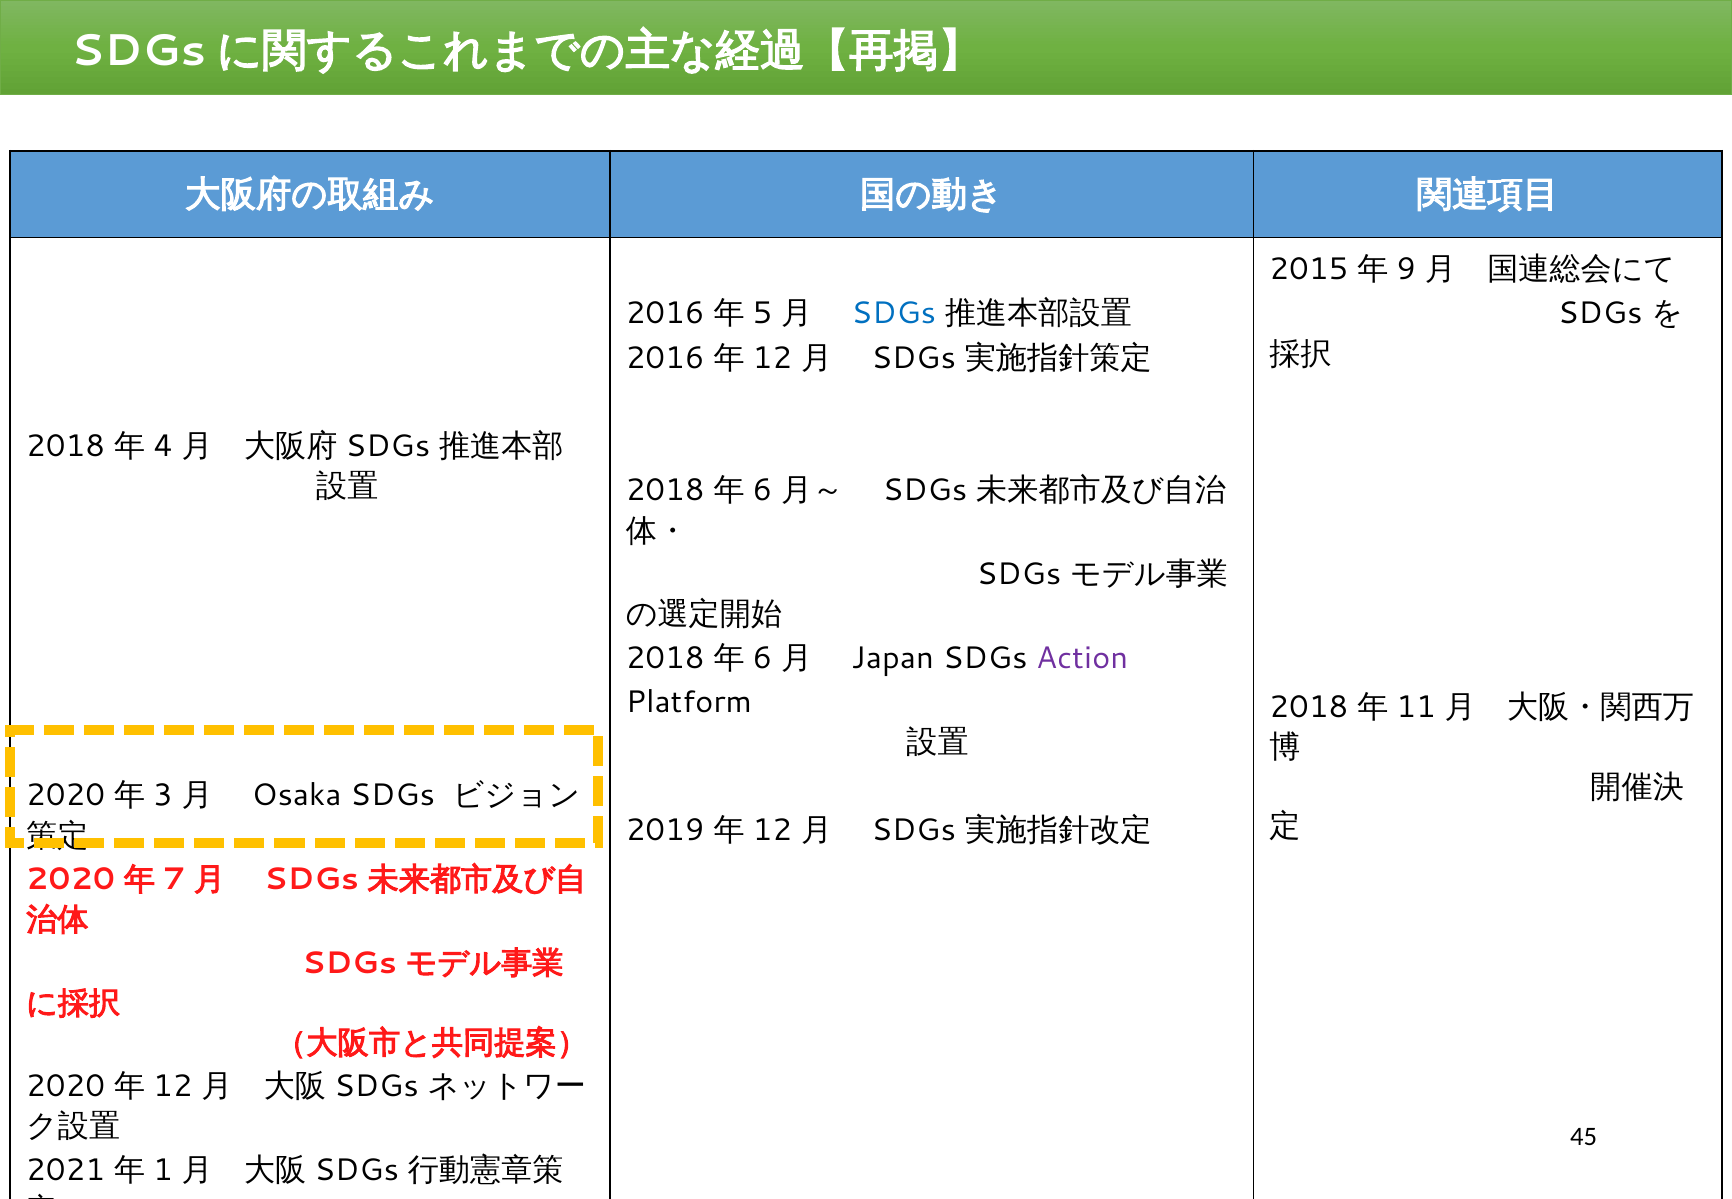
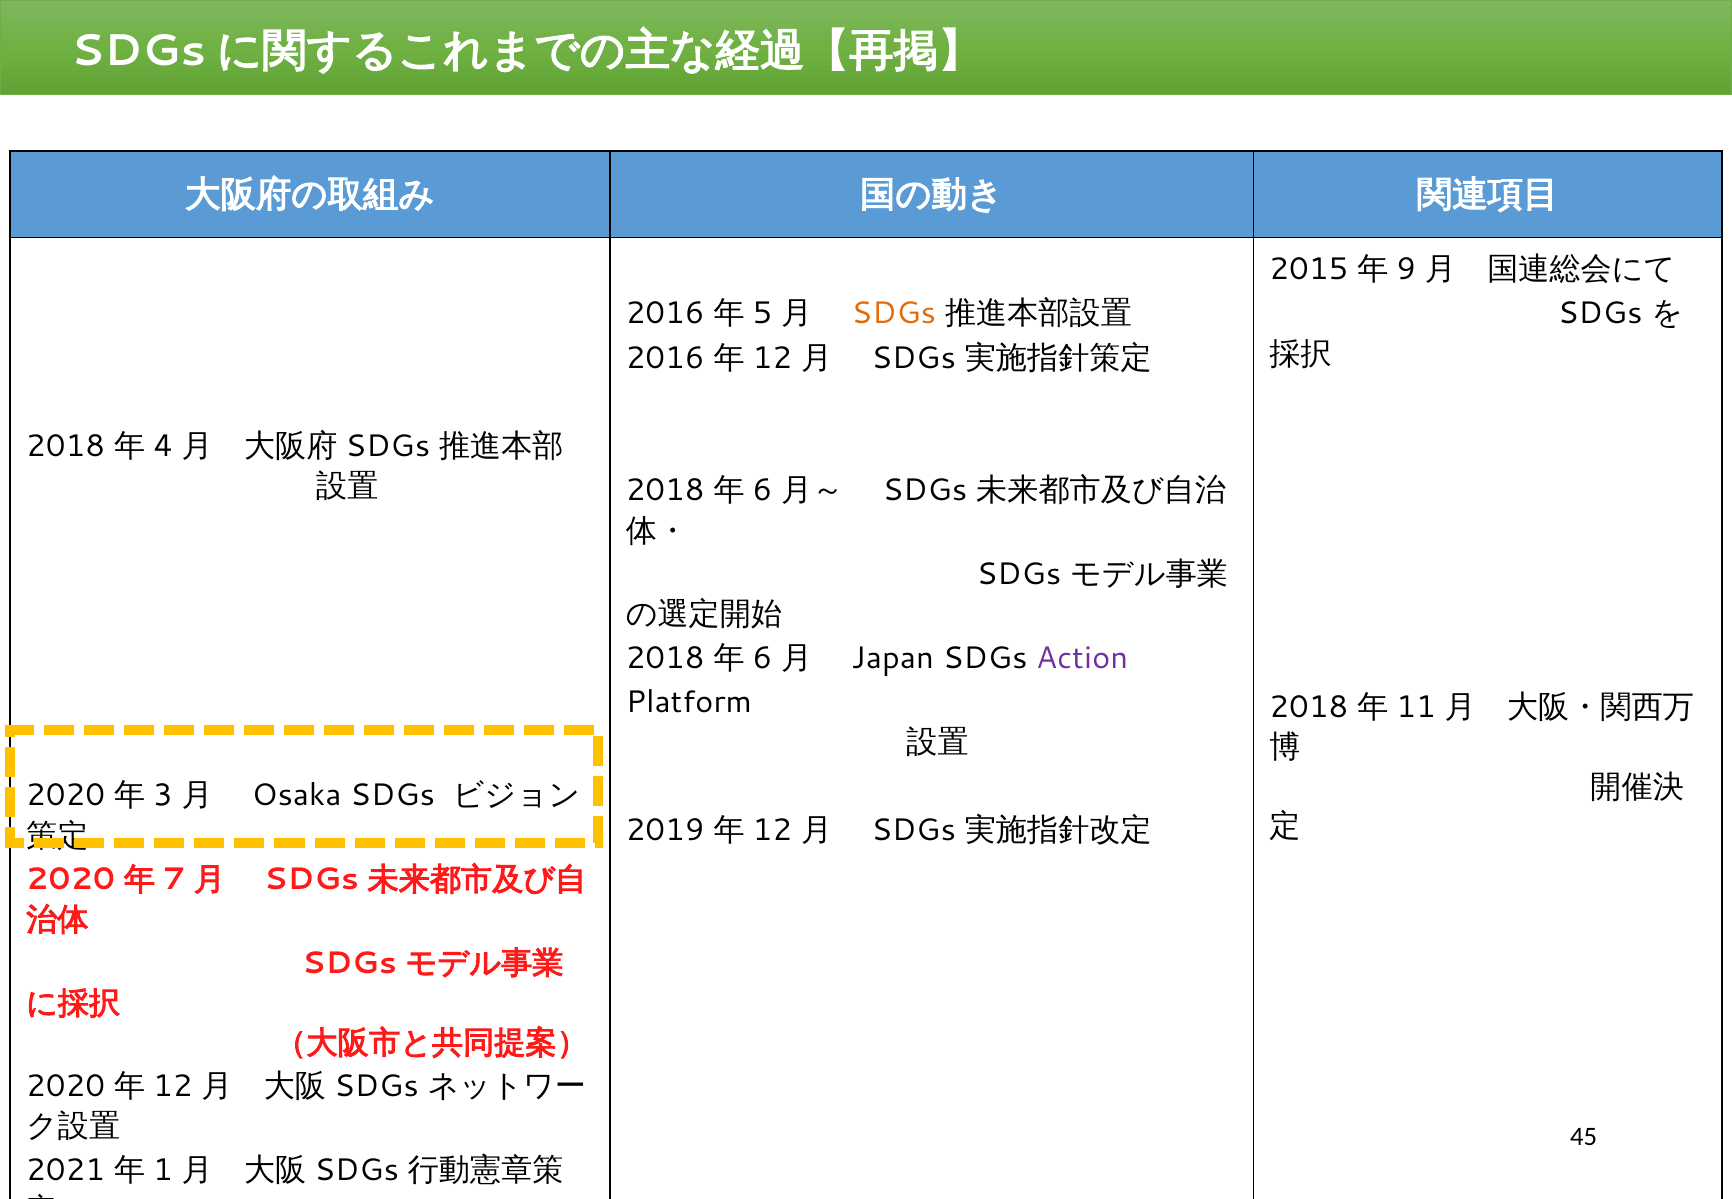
SDGs at (894, 314) colour: blue -> orange
